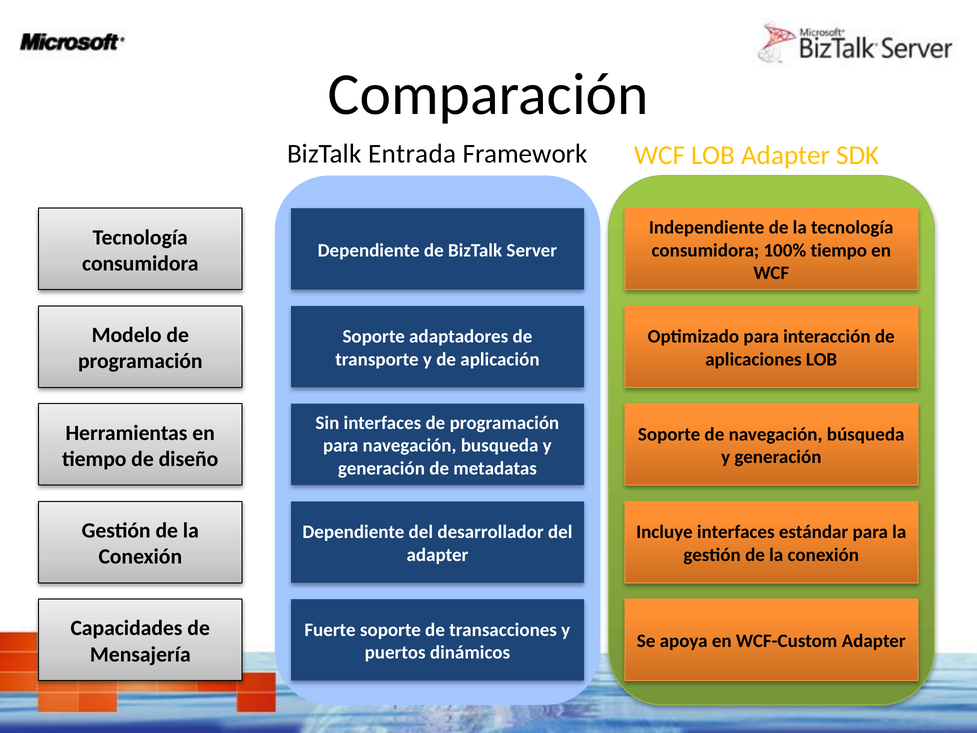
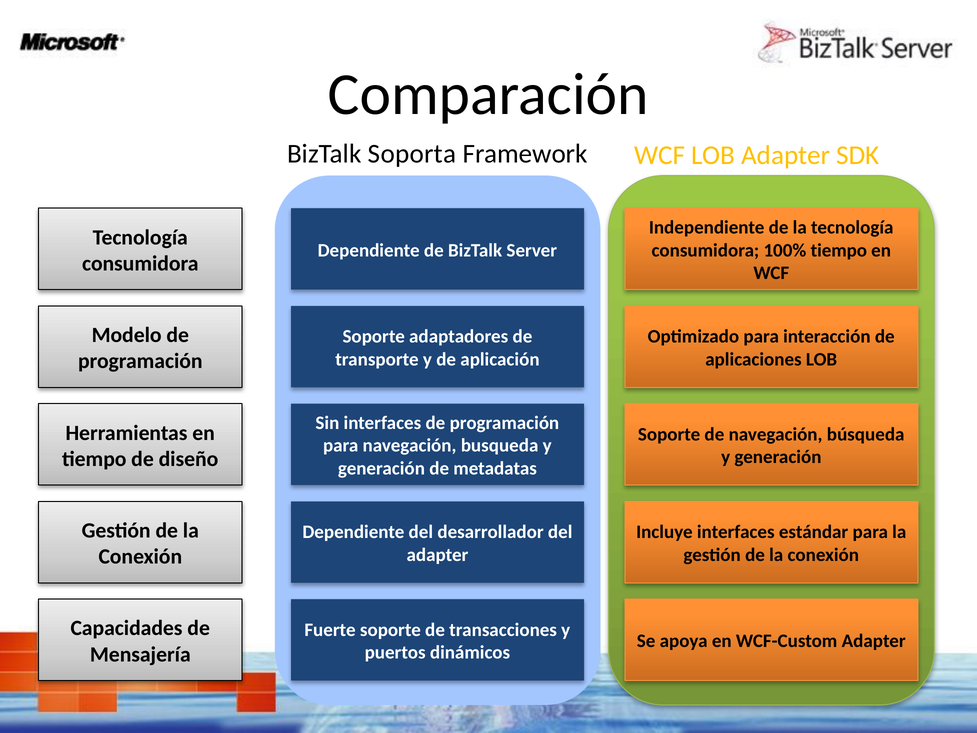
Entrada: Entrada -> Soporta
